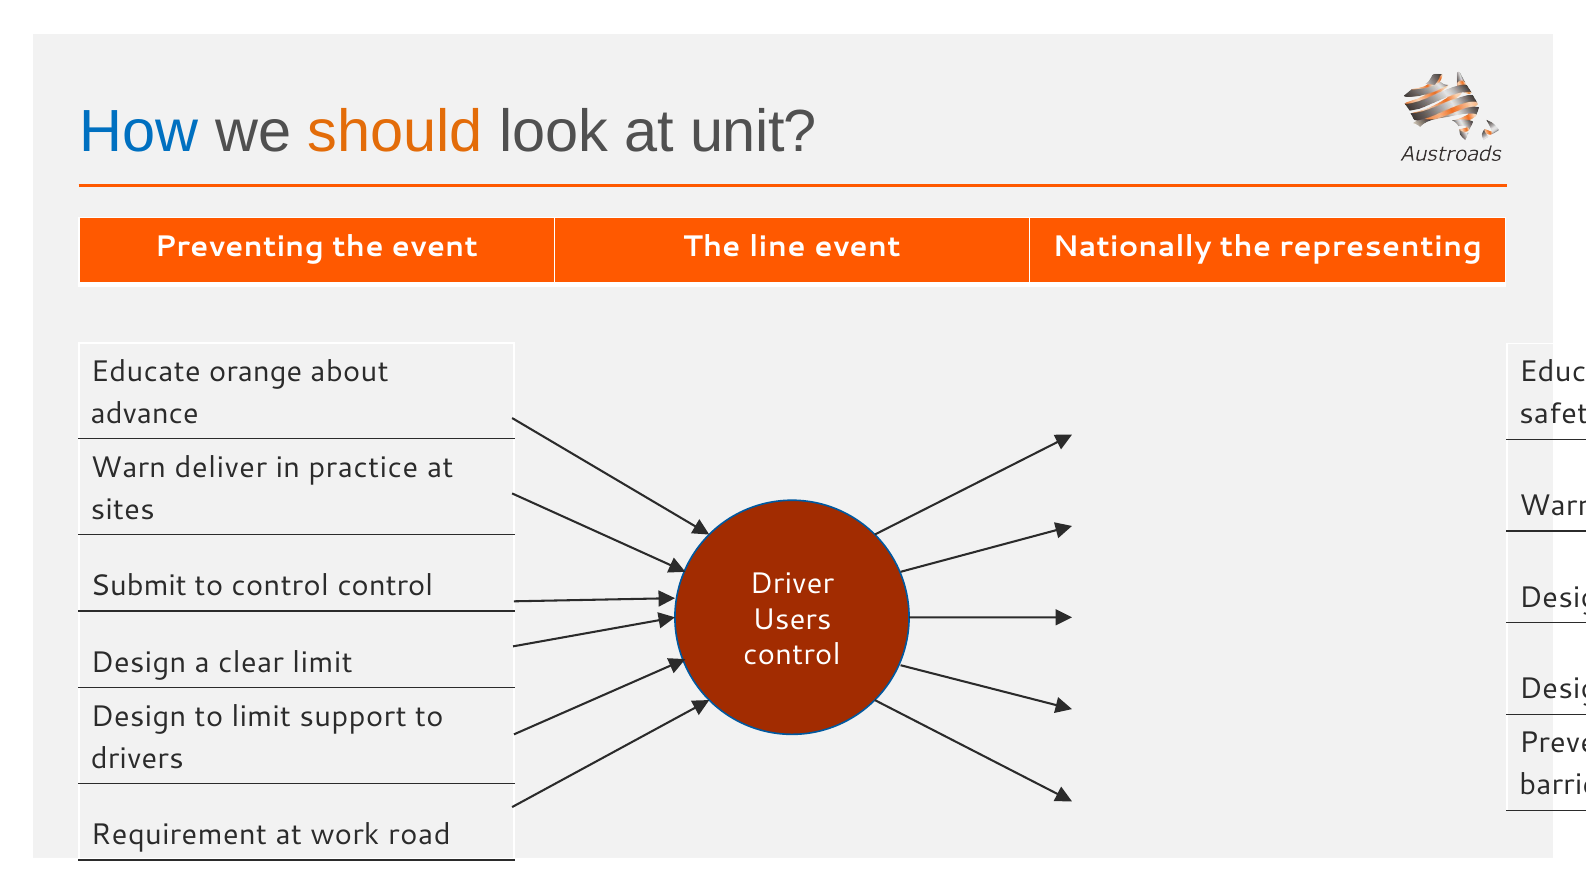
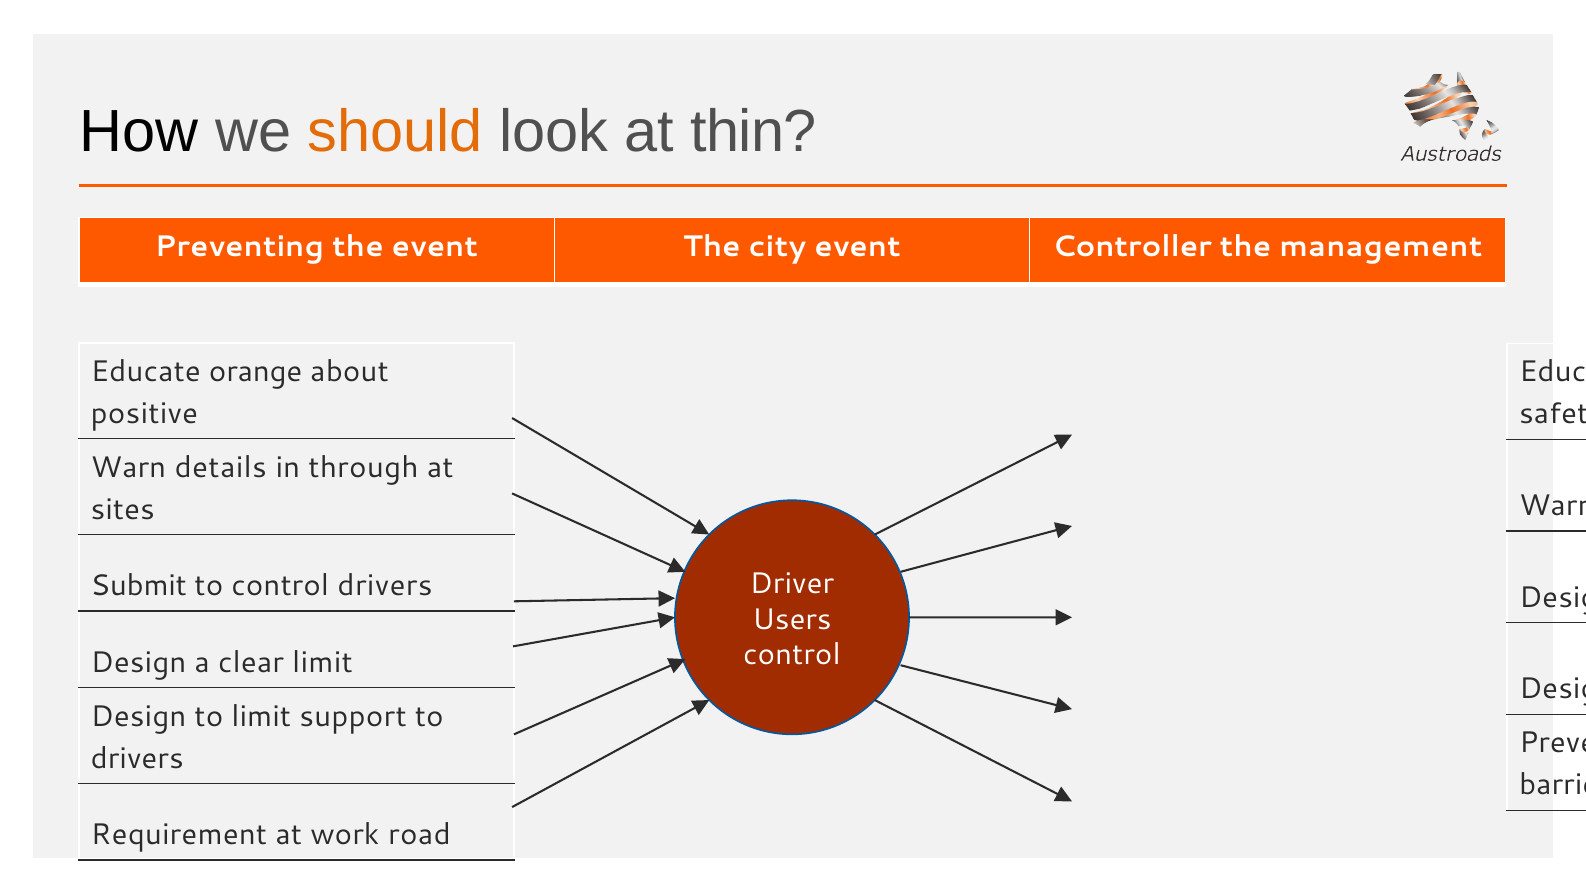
How colour: blue -> black
unit: unit -> thin
line: line -> city
Nationally: Nationally -> Controller
representing: representing -> management
advance: advance -> positive
deliver: deliver -> details
practice: practice -> through
control control: control -> drivers
